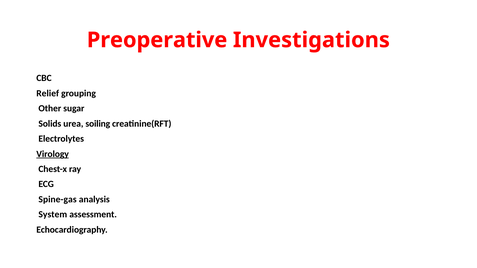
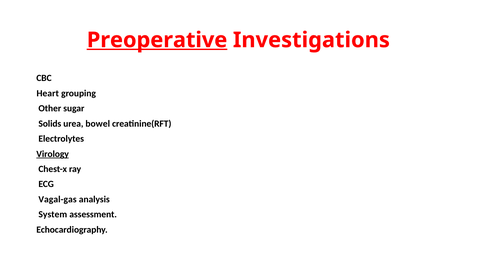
Preoperative underline: none -> present
Relief: Relief -> Heart
soiling: soiling -> bowel
Spine-gas: Spine-gas -> Vagal-gas
